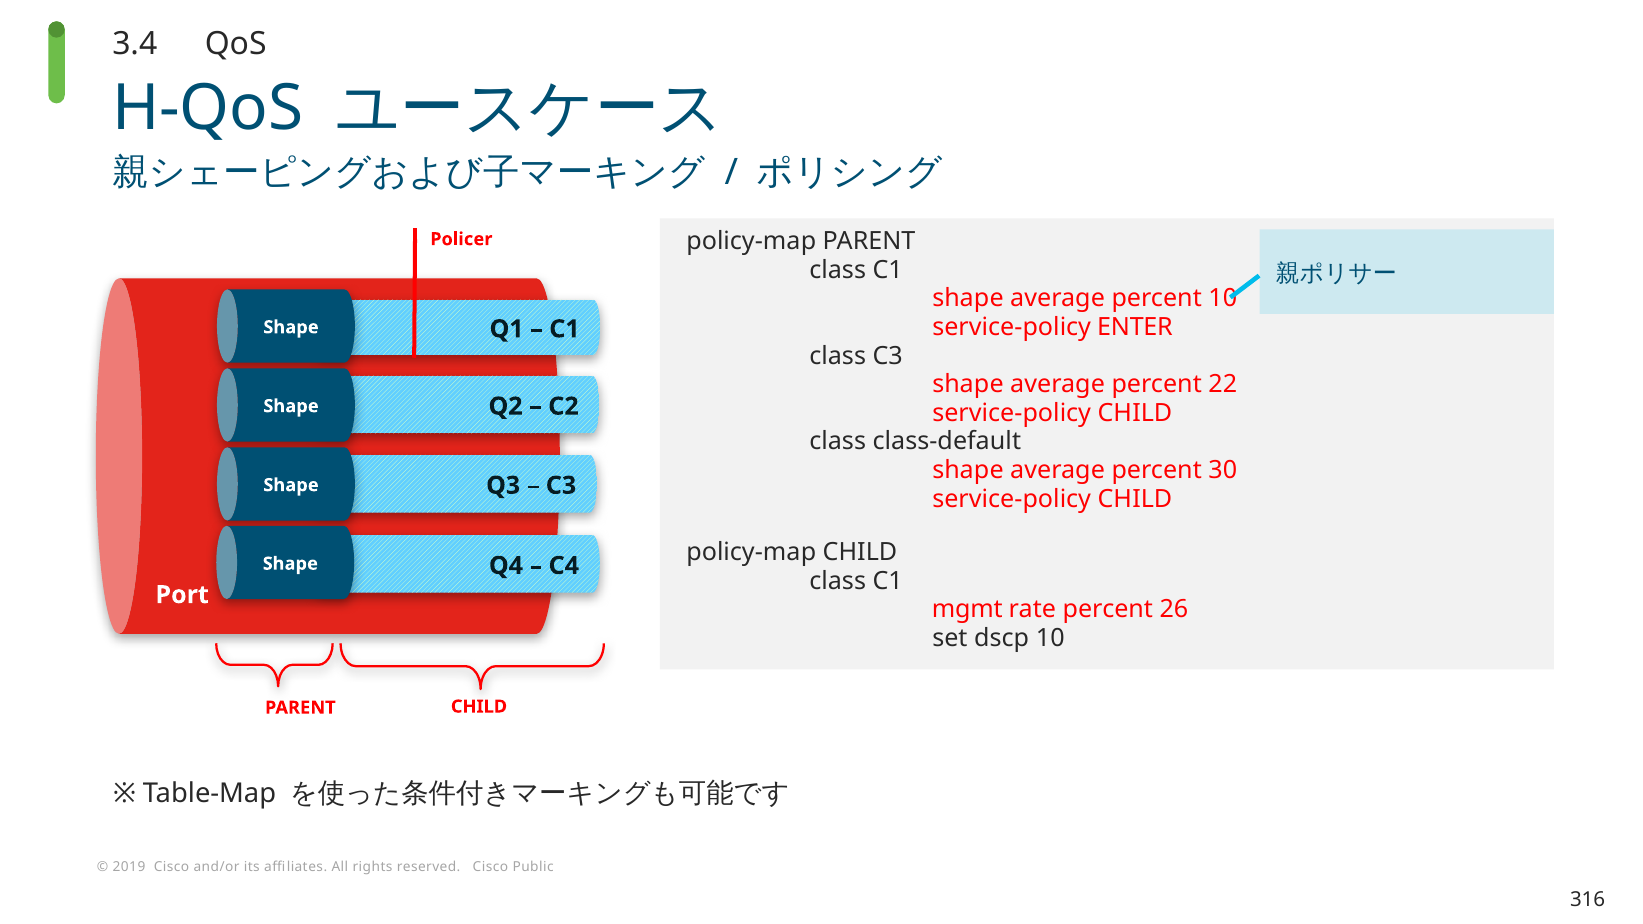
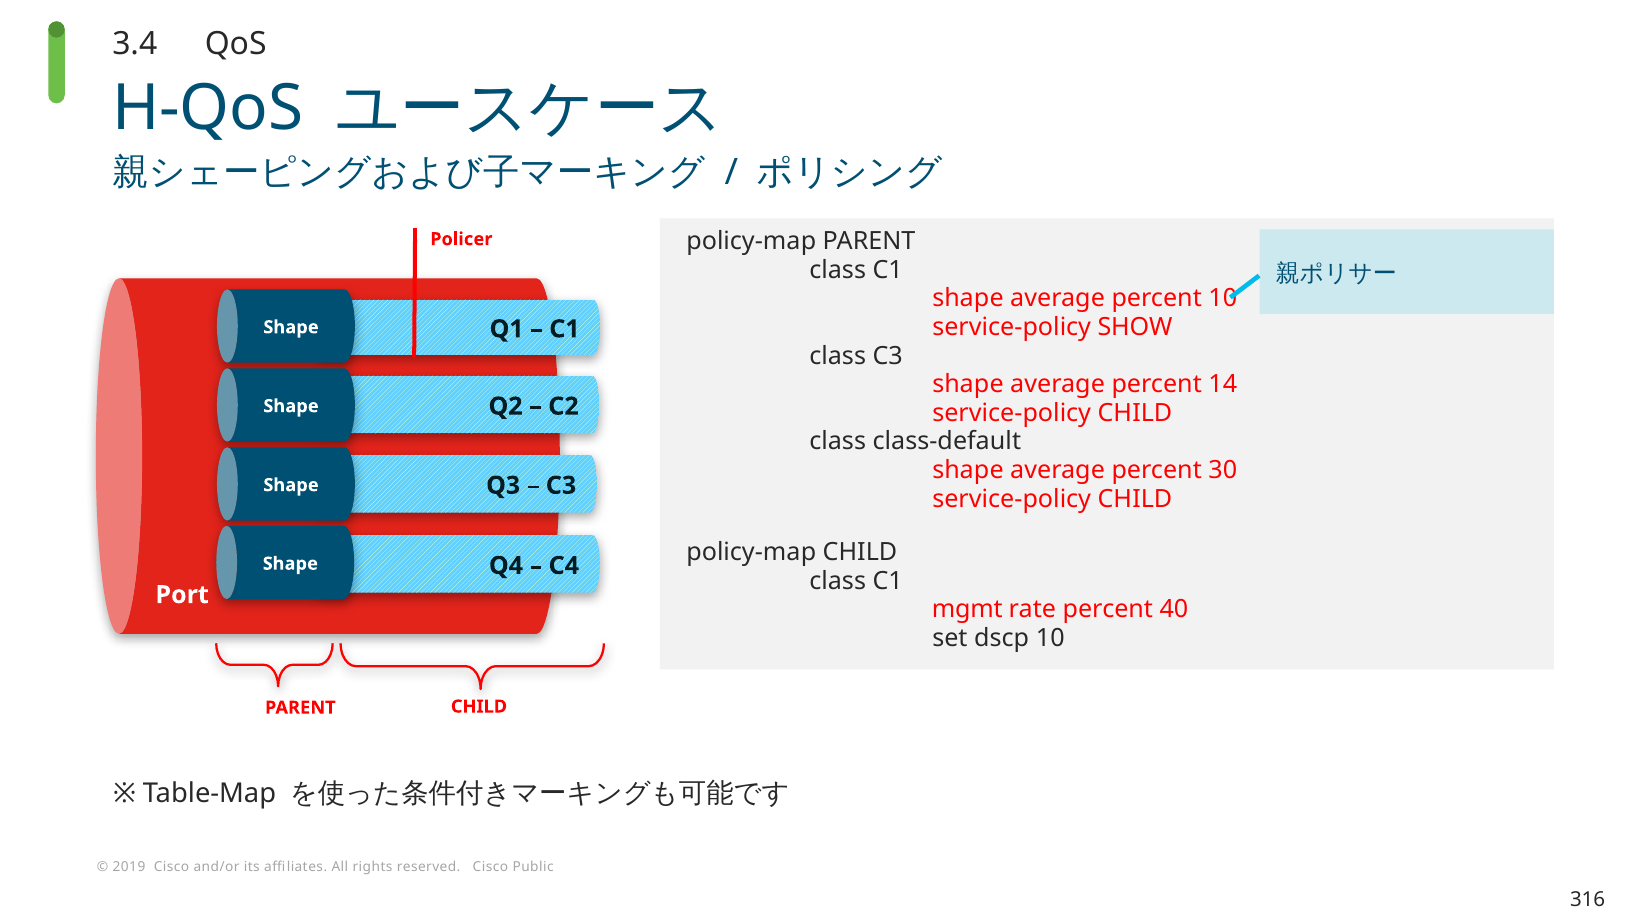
ENTER: ENTER -> SHOW
22: 22 -> 14
26: 26 -> 40
